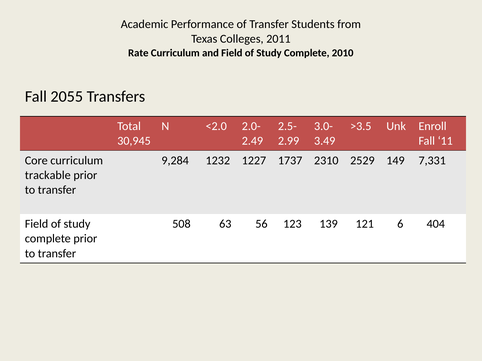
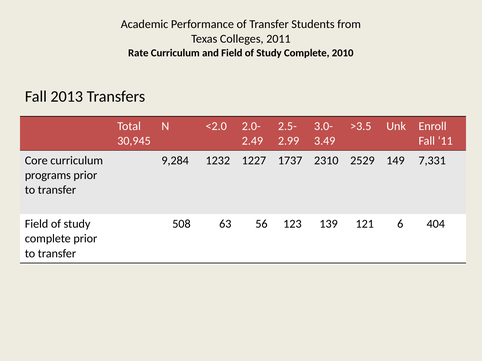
2055: 2055 -> 2013
trackable: trackable -> programs
